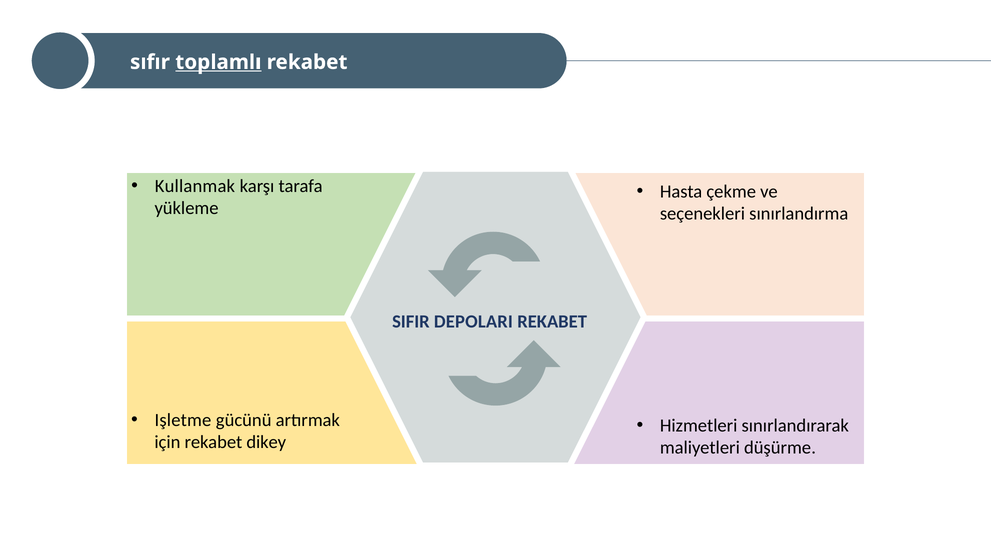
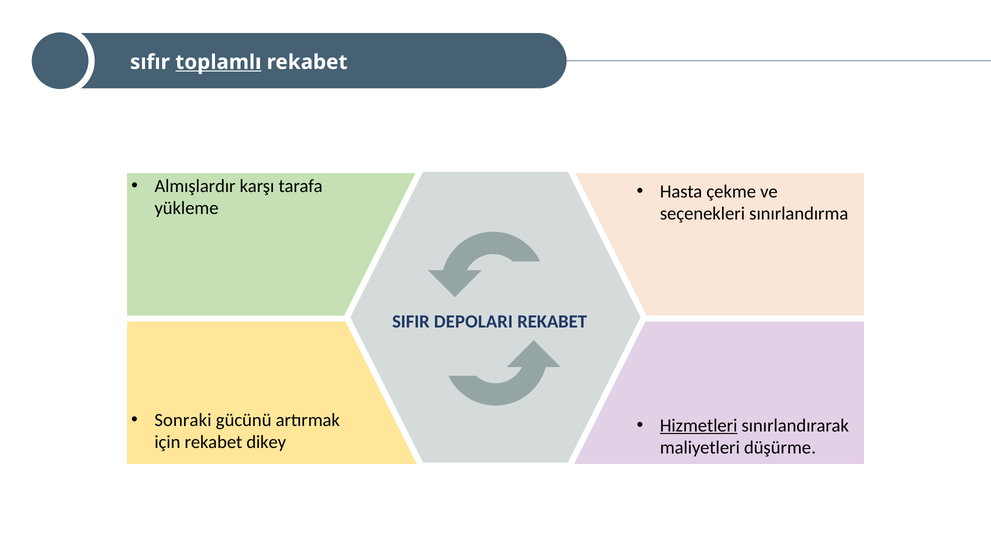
Kullanmak: Kullanmak -> Almışlardır
Işletme: Işletme -> Sonraki
Hizmetleri underline: none -> present
